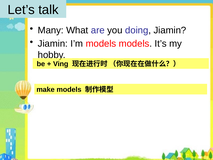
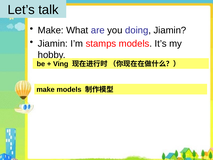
Many at (51, 30): Many -> Make
I’m models: models -> stamps
